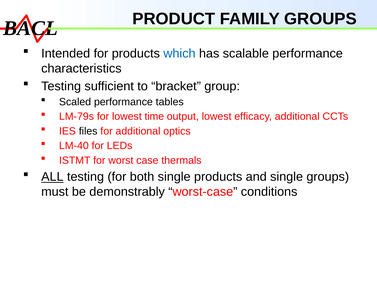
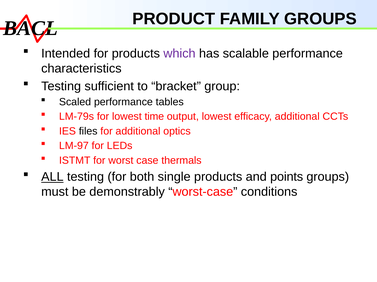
which colour: blue -> purple
LM-40: LM-40 -> LM-97
and single: single -> points
